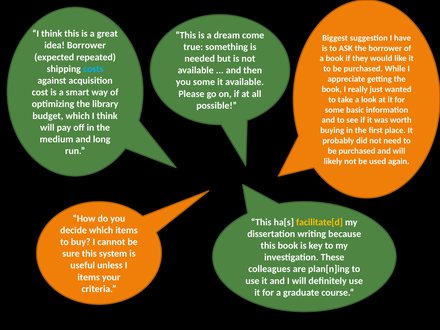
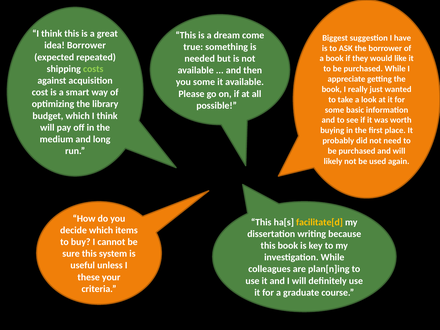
costs colour: light blue -> light green
investigation These: These -> While
items at (89, 277): items -> these
